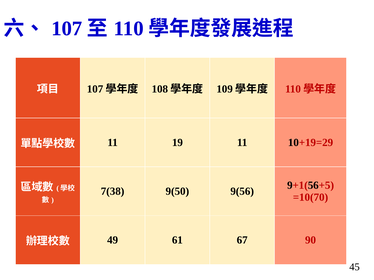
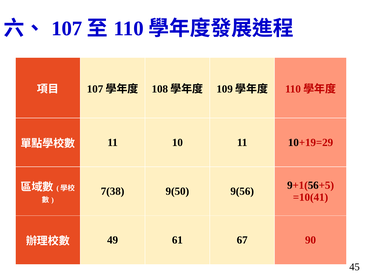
19: 19 -> 10
=10(70: =10(70 -> =10(41
